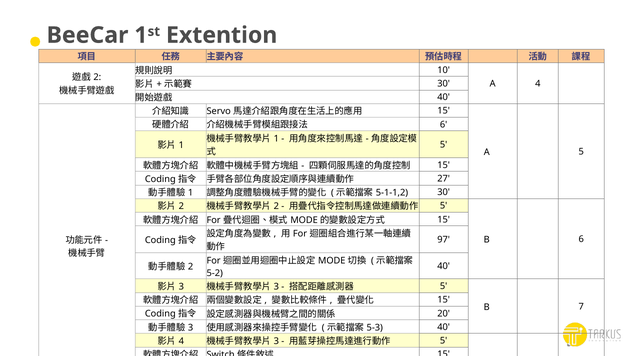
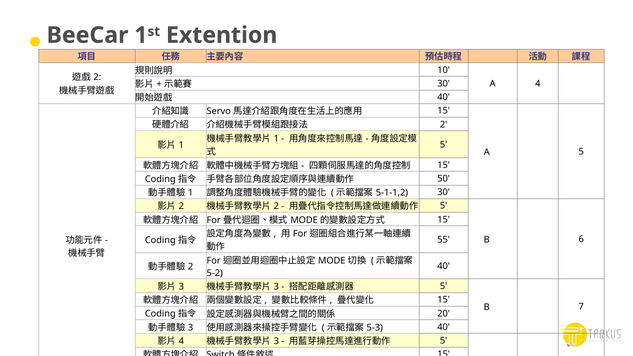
6 at (444, 125): 6 -> 2
27: 27 -> 50
97: 97 -> 55
